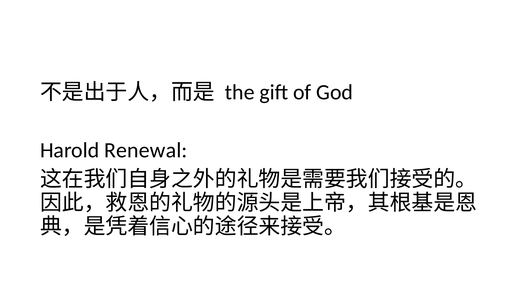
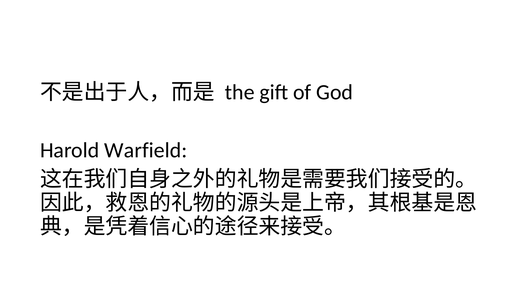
Renewal: Renewal -> Warfield
